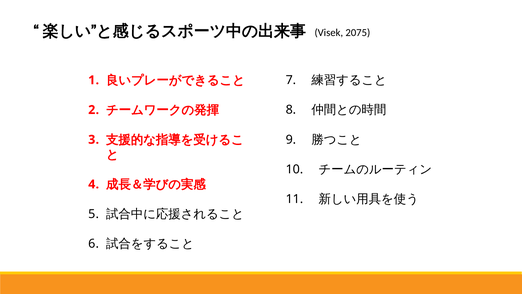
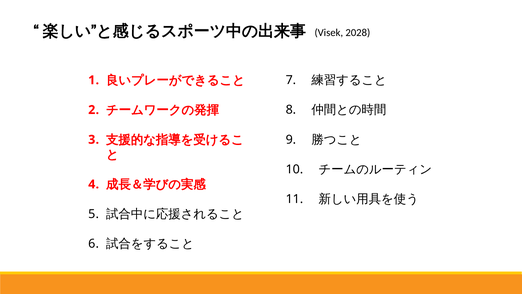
2075: 2075 -> 2028
